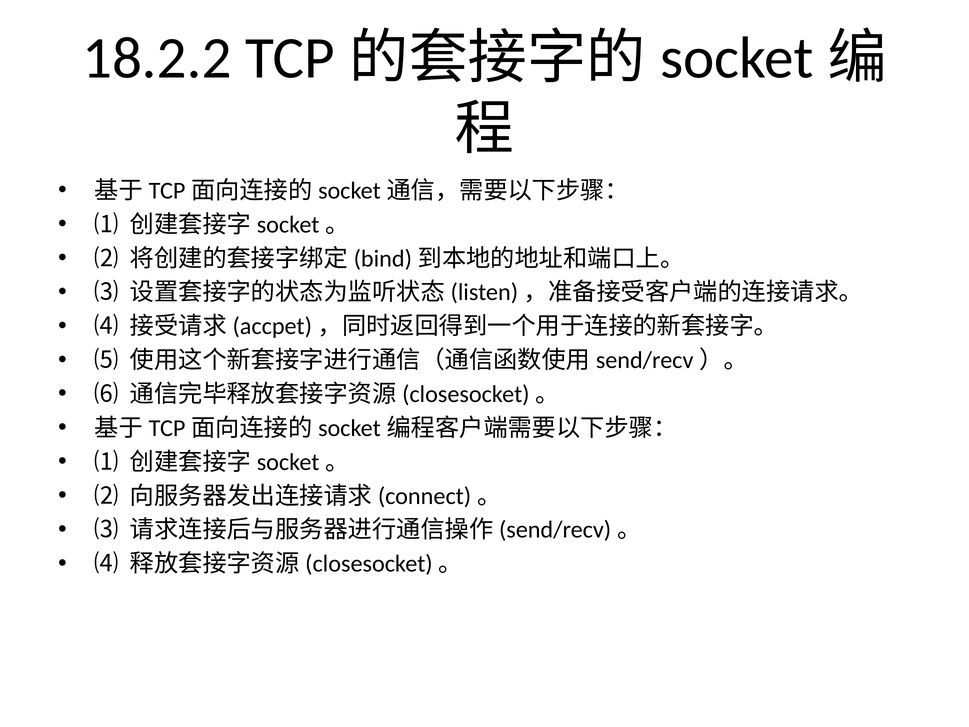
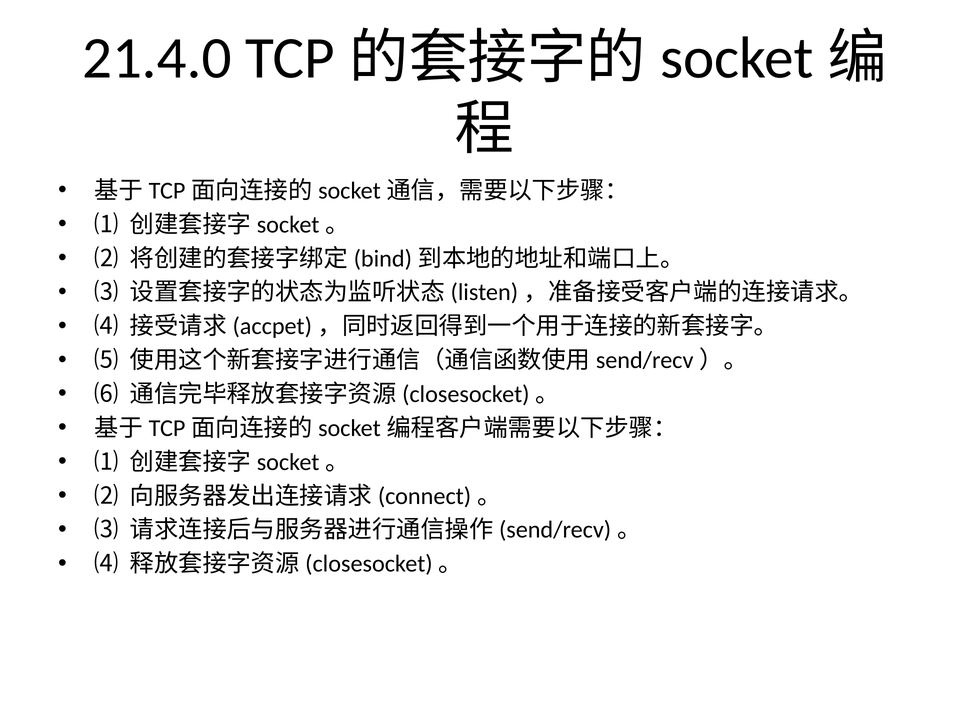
18.2.2: 18.2.2 -> 21.4.0
